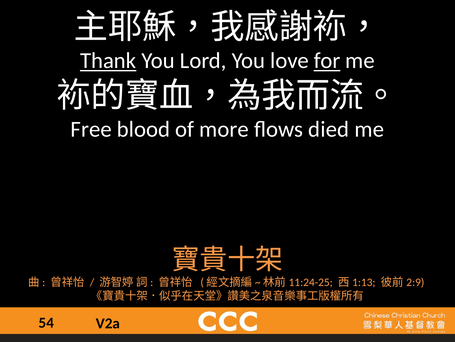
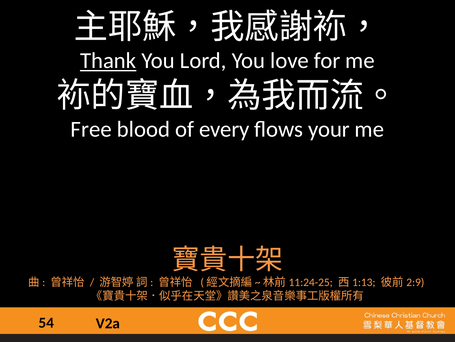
for underline: present -> none
more: more -> every
died: died -> your
